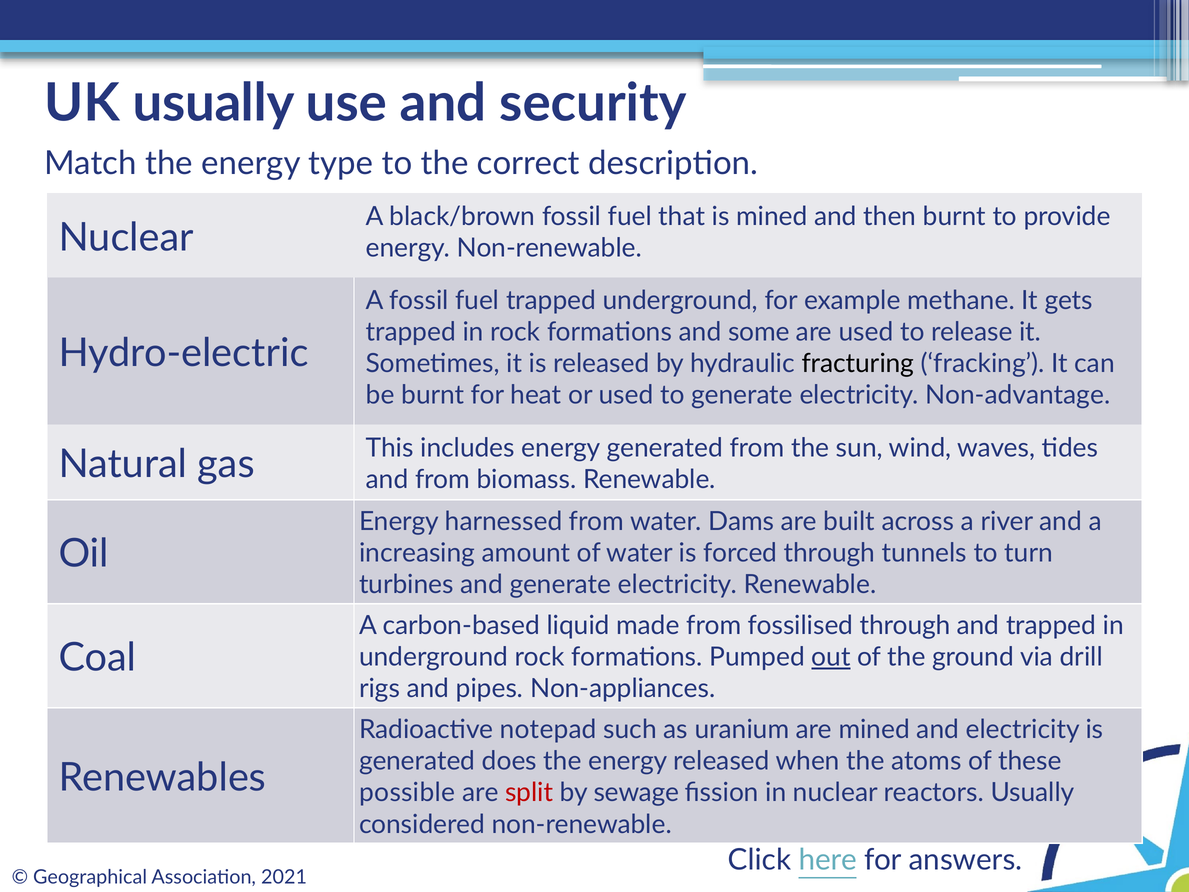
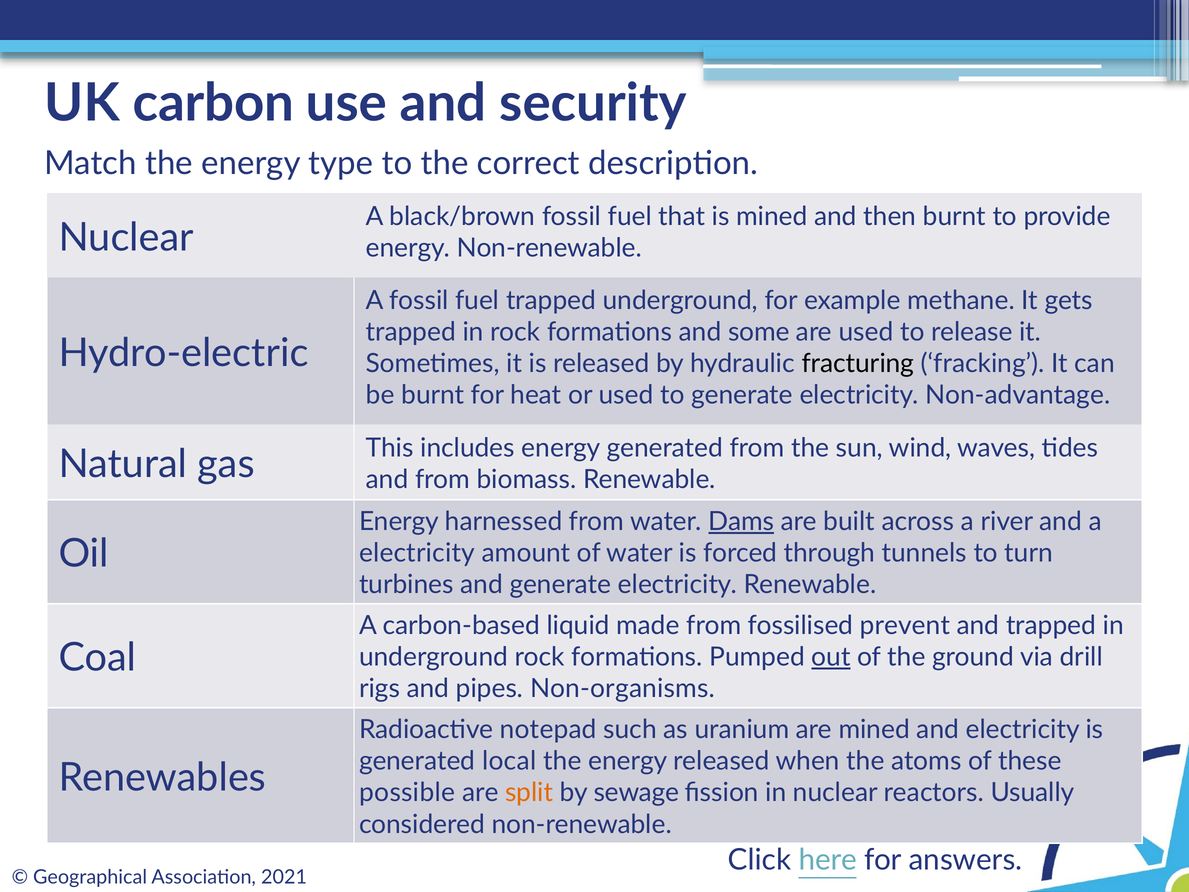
UK usually: usually -> carbon
Dams underline: none -> present
increasing at (417, 553): increasing -> electricity
fossilised through: through -> prevent
Non-appliances: Non-appliances -> Non-organisms
does: does -> local
split colour: red -> orange
